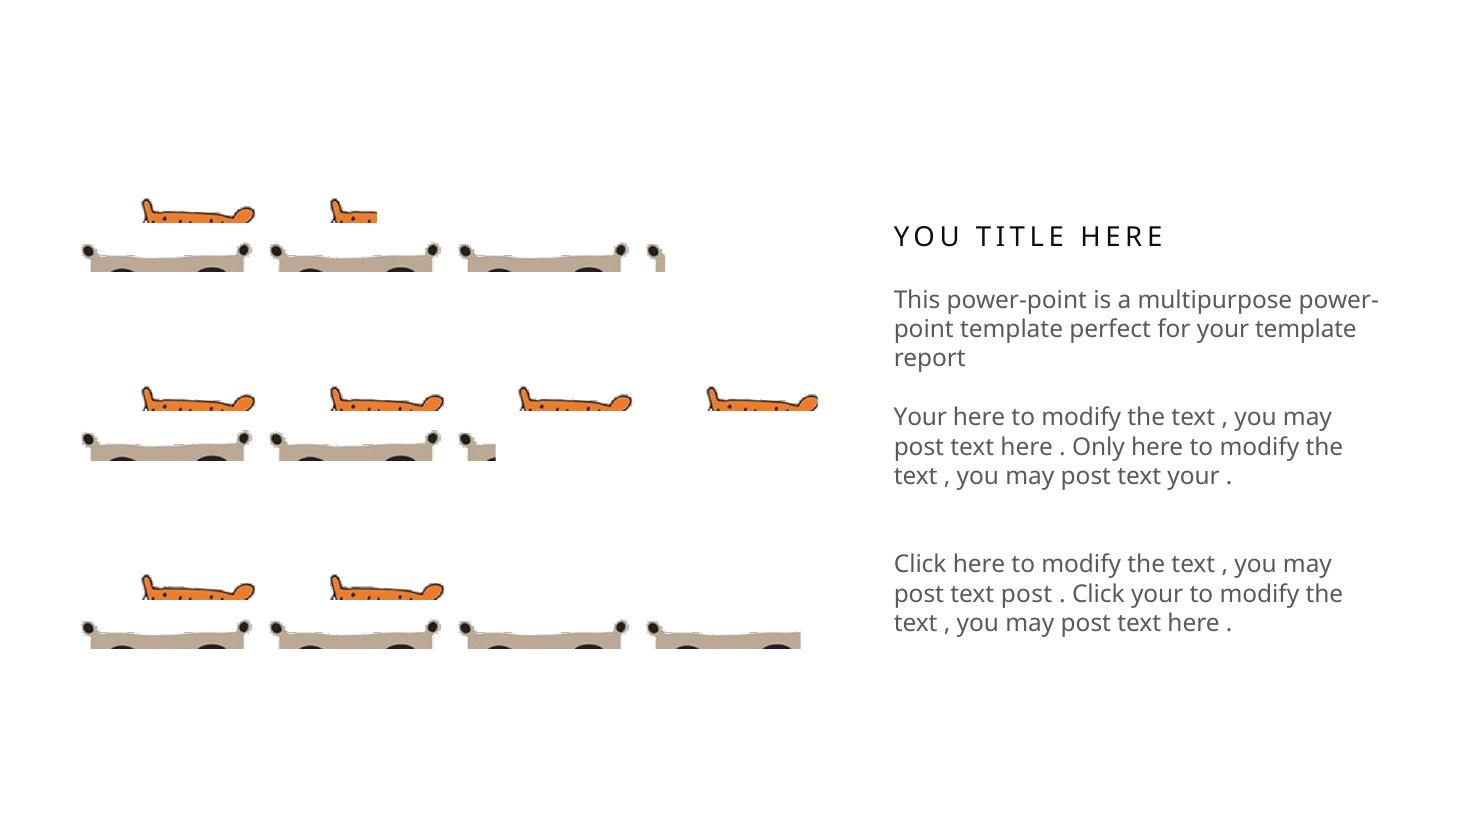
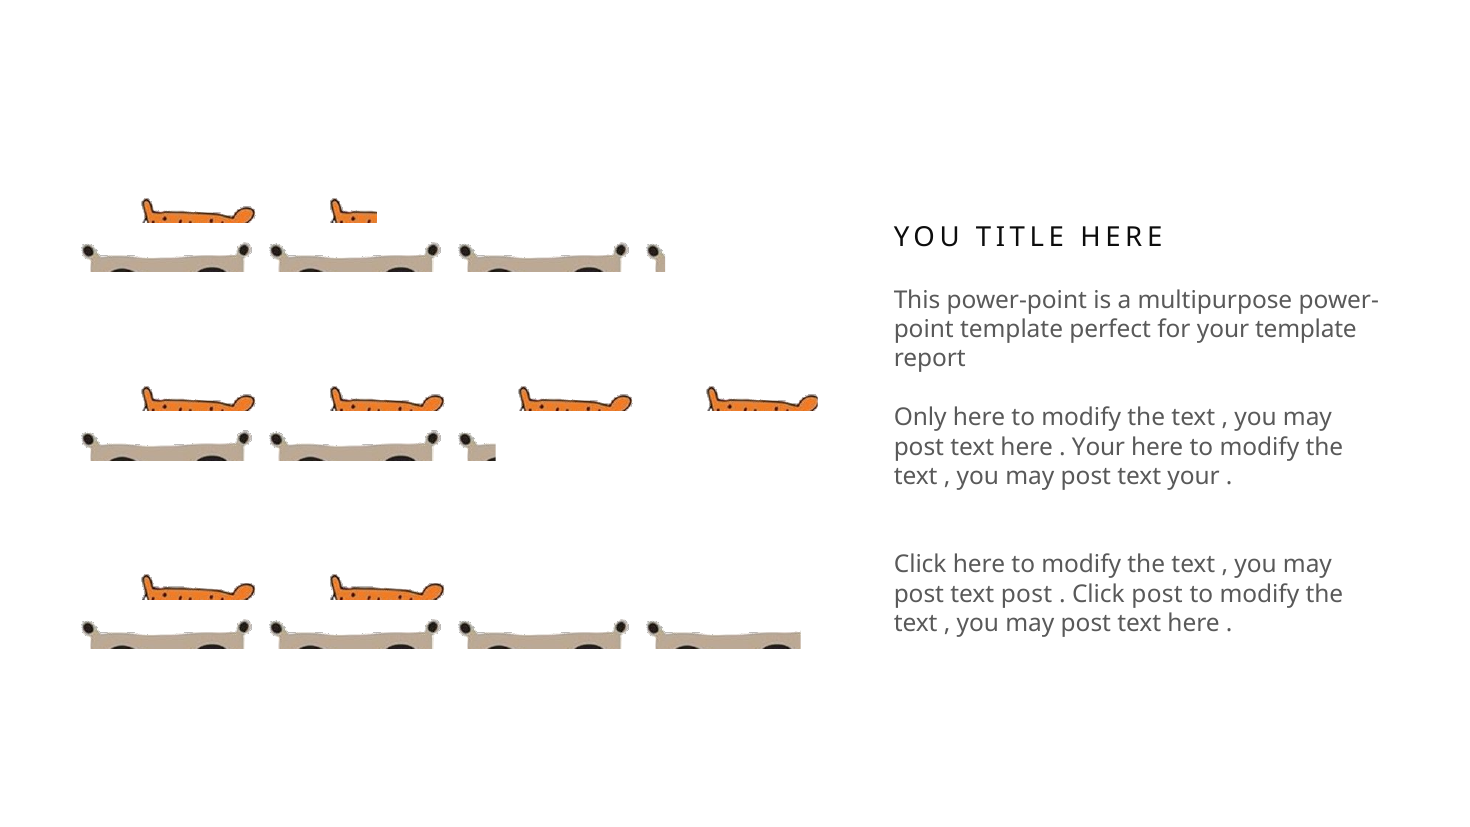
Your at (920, 418): Your -> Only
Only at (1098, 447): Only -> Your
Click your: your -> post
